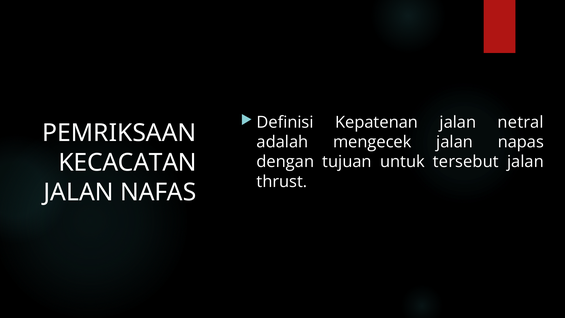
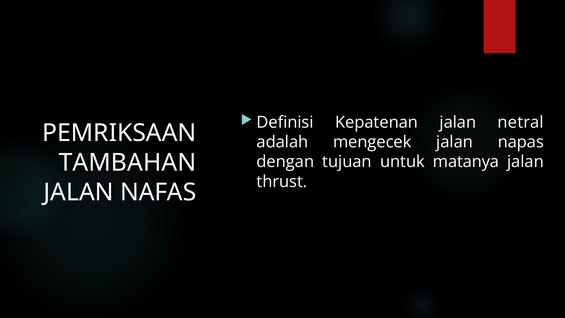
KECACATAN: KECACATAN -> TAMBAHAN
tersebut: tersebut -> matanya
